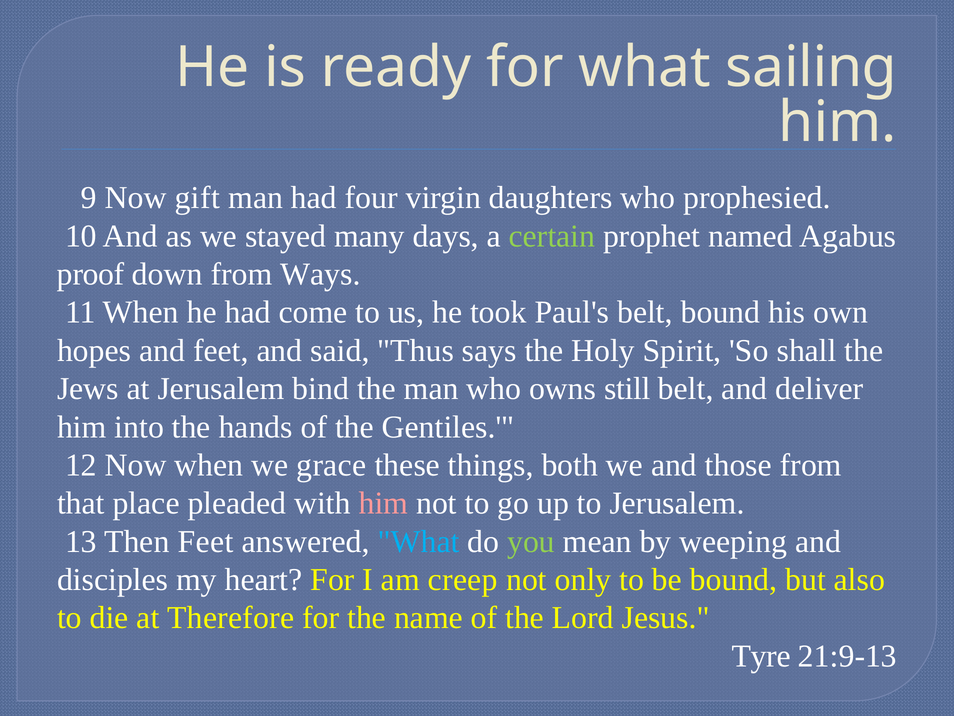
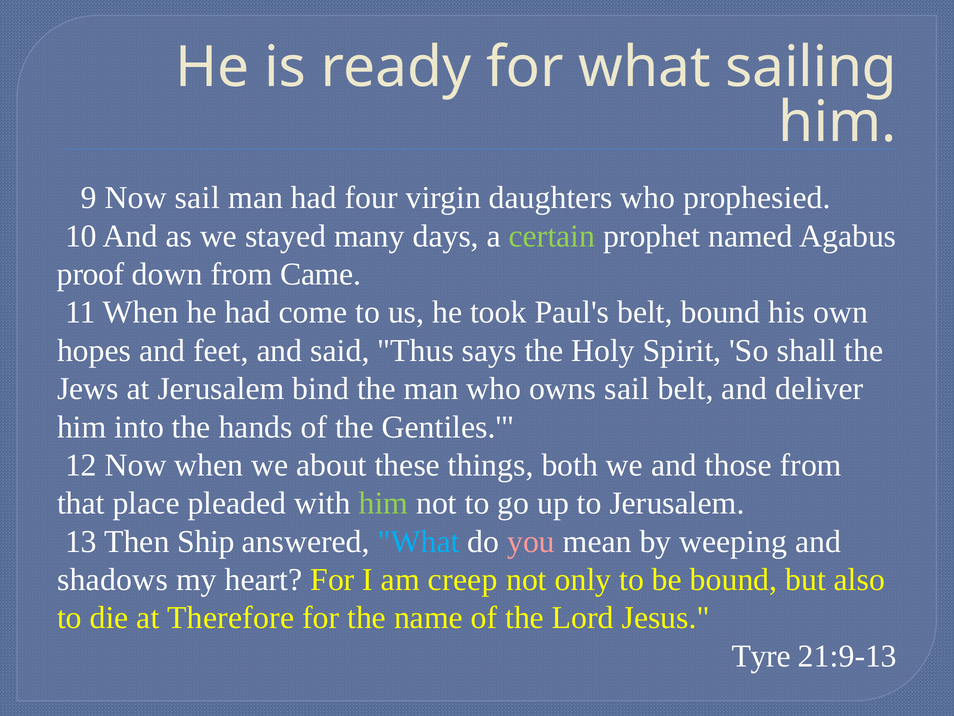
Now gift: gift -> sail
Ways: Ways -> Came
owns still: still -> sail
grace: grace -> about
him at (383, 503) colour: pink -> light green
Then Feet: Feet -> Ship
you colour: light green -> pink
disciples: disciples -> shadows
